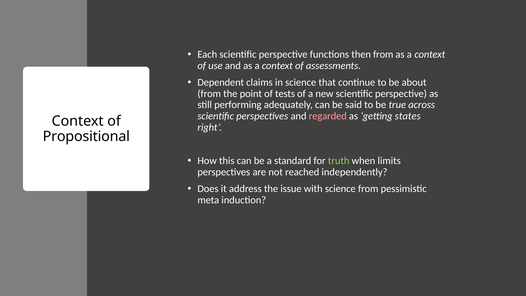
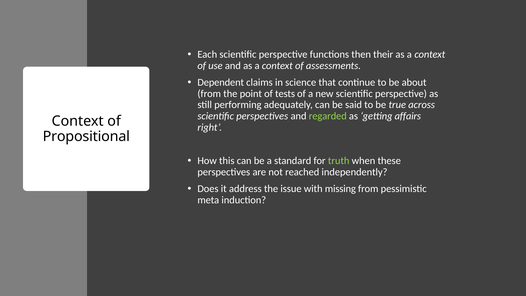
then from: from -> their
regarded colour: pink -> light green
states: states -> affairs
limits: limits -> these
with science: science -> missing
